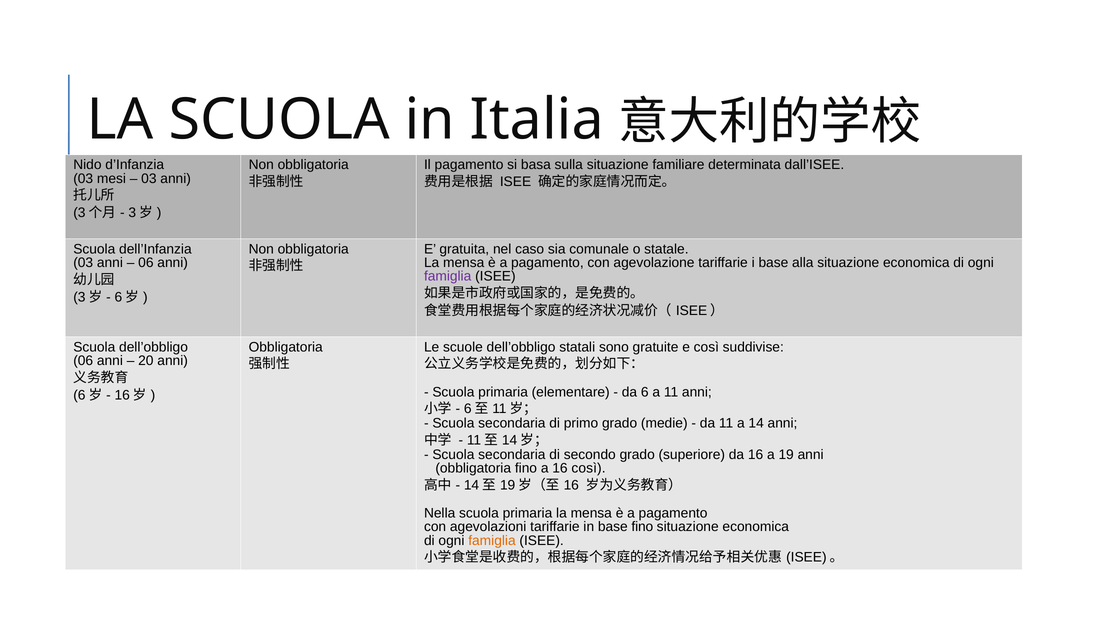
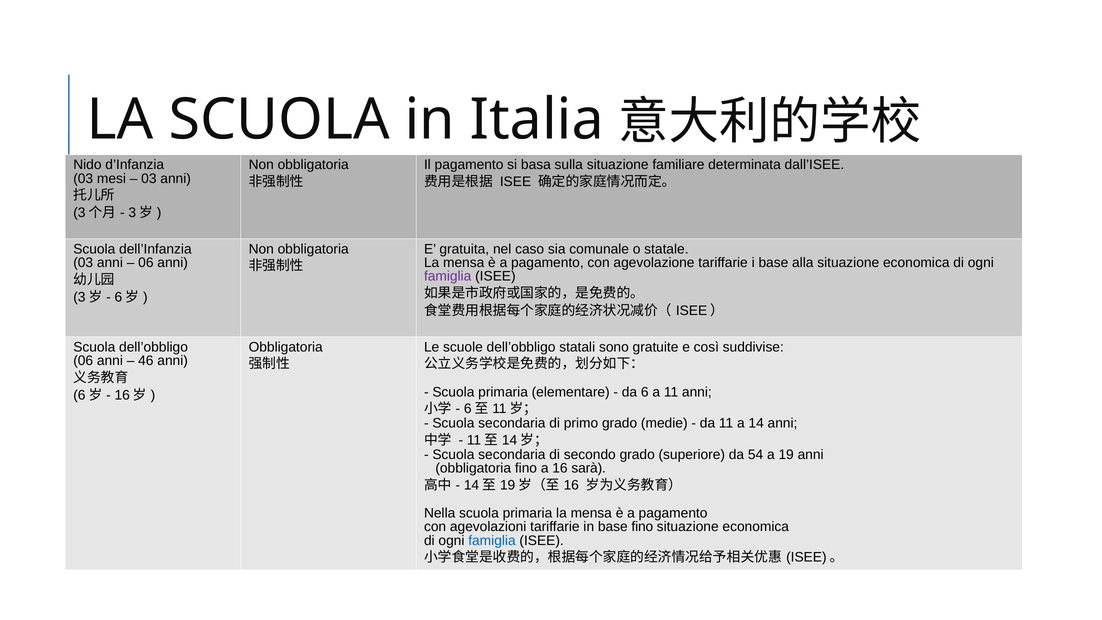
20: 20 -> 46
da 16: 16 -> 54
16 così: così -> sarà
famiglia at (492, 540) colour: orange -> blue
